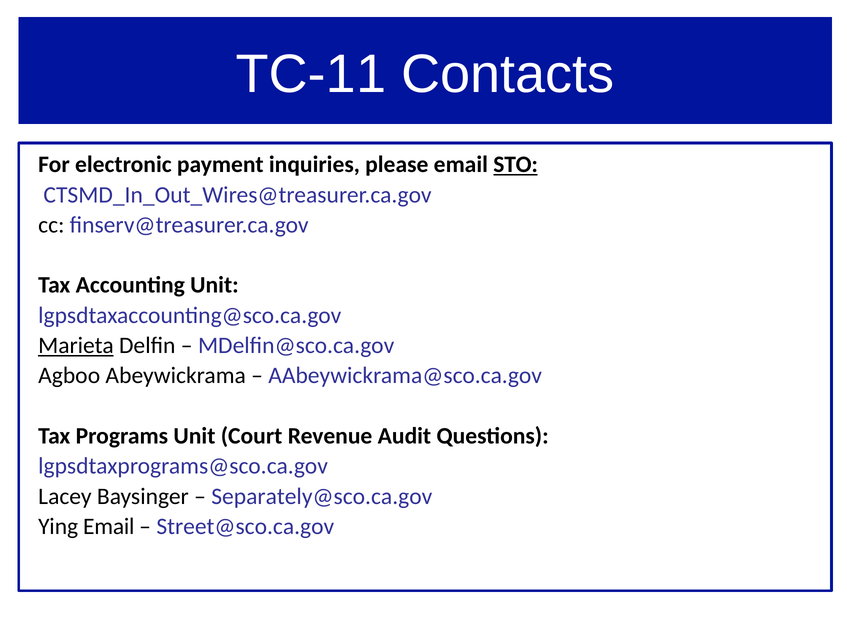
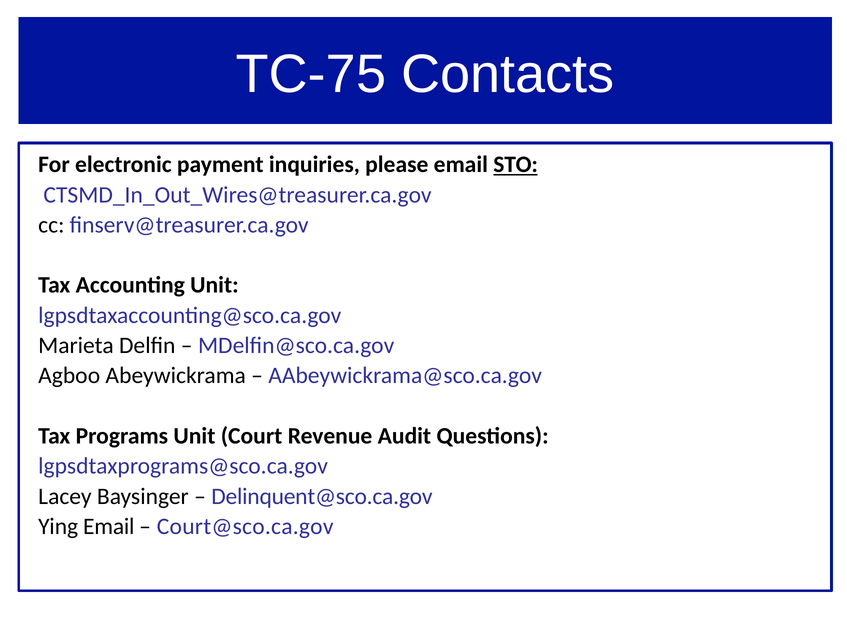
TC-11: TC-11 -> TC-75
Marieta underline: present -> none
Separately@sco.ca.gov: Separately@sco.ca.gov -> Delinquent@sco.ca.gov
Street@sco.ca.gov: Street@sco.ca.gov -> Court@sco.ca.gov
